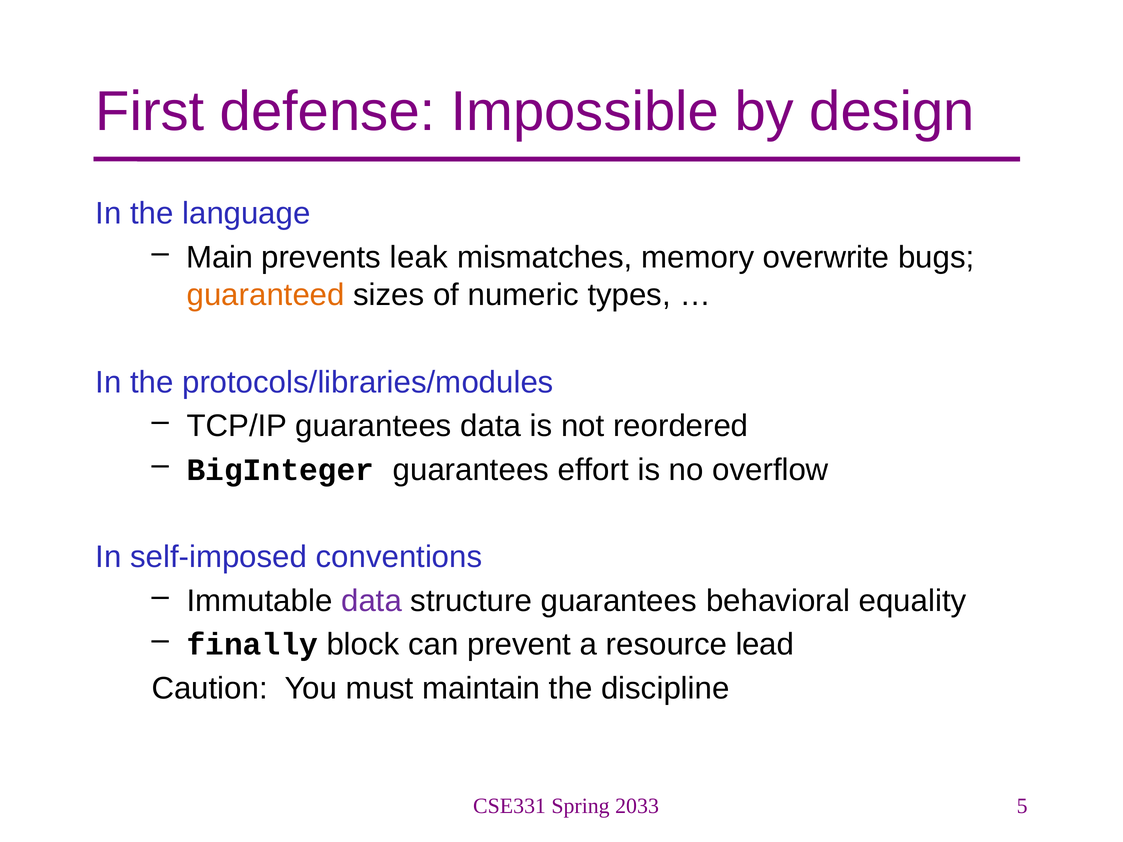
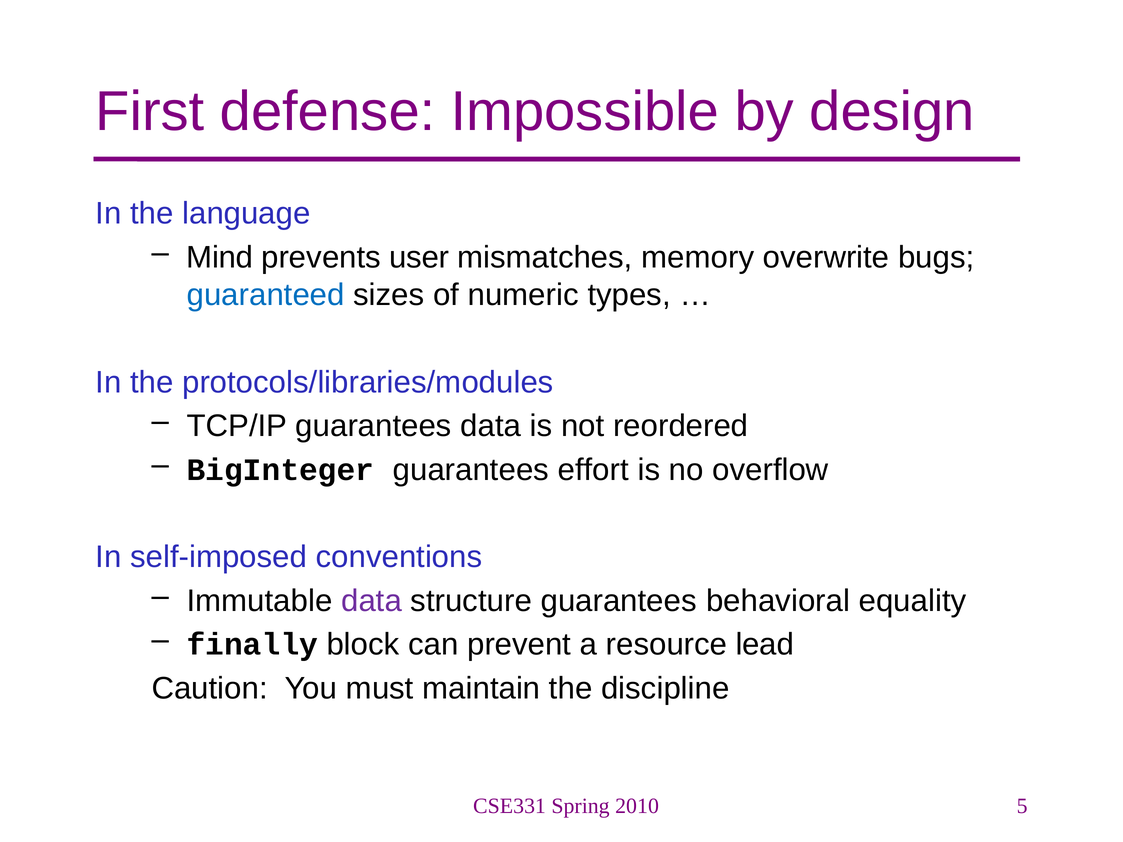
Main: Main -> Mind
leak: leak -> user
guaranteed colour: orange -> blue
2033: 2033 -> 2010
